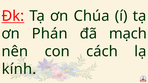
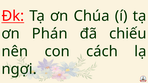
mạch: mạch -> chiếu
kính: kính -> ngợi
